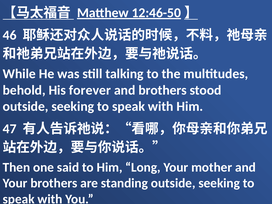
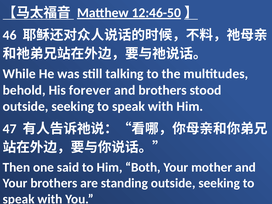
Long: Long -> Both
